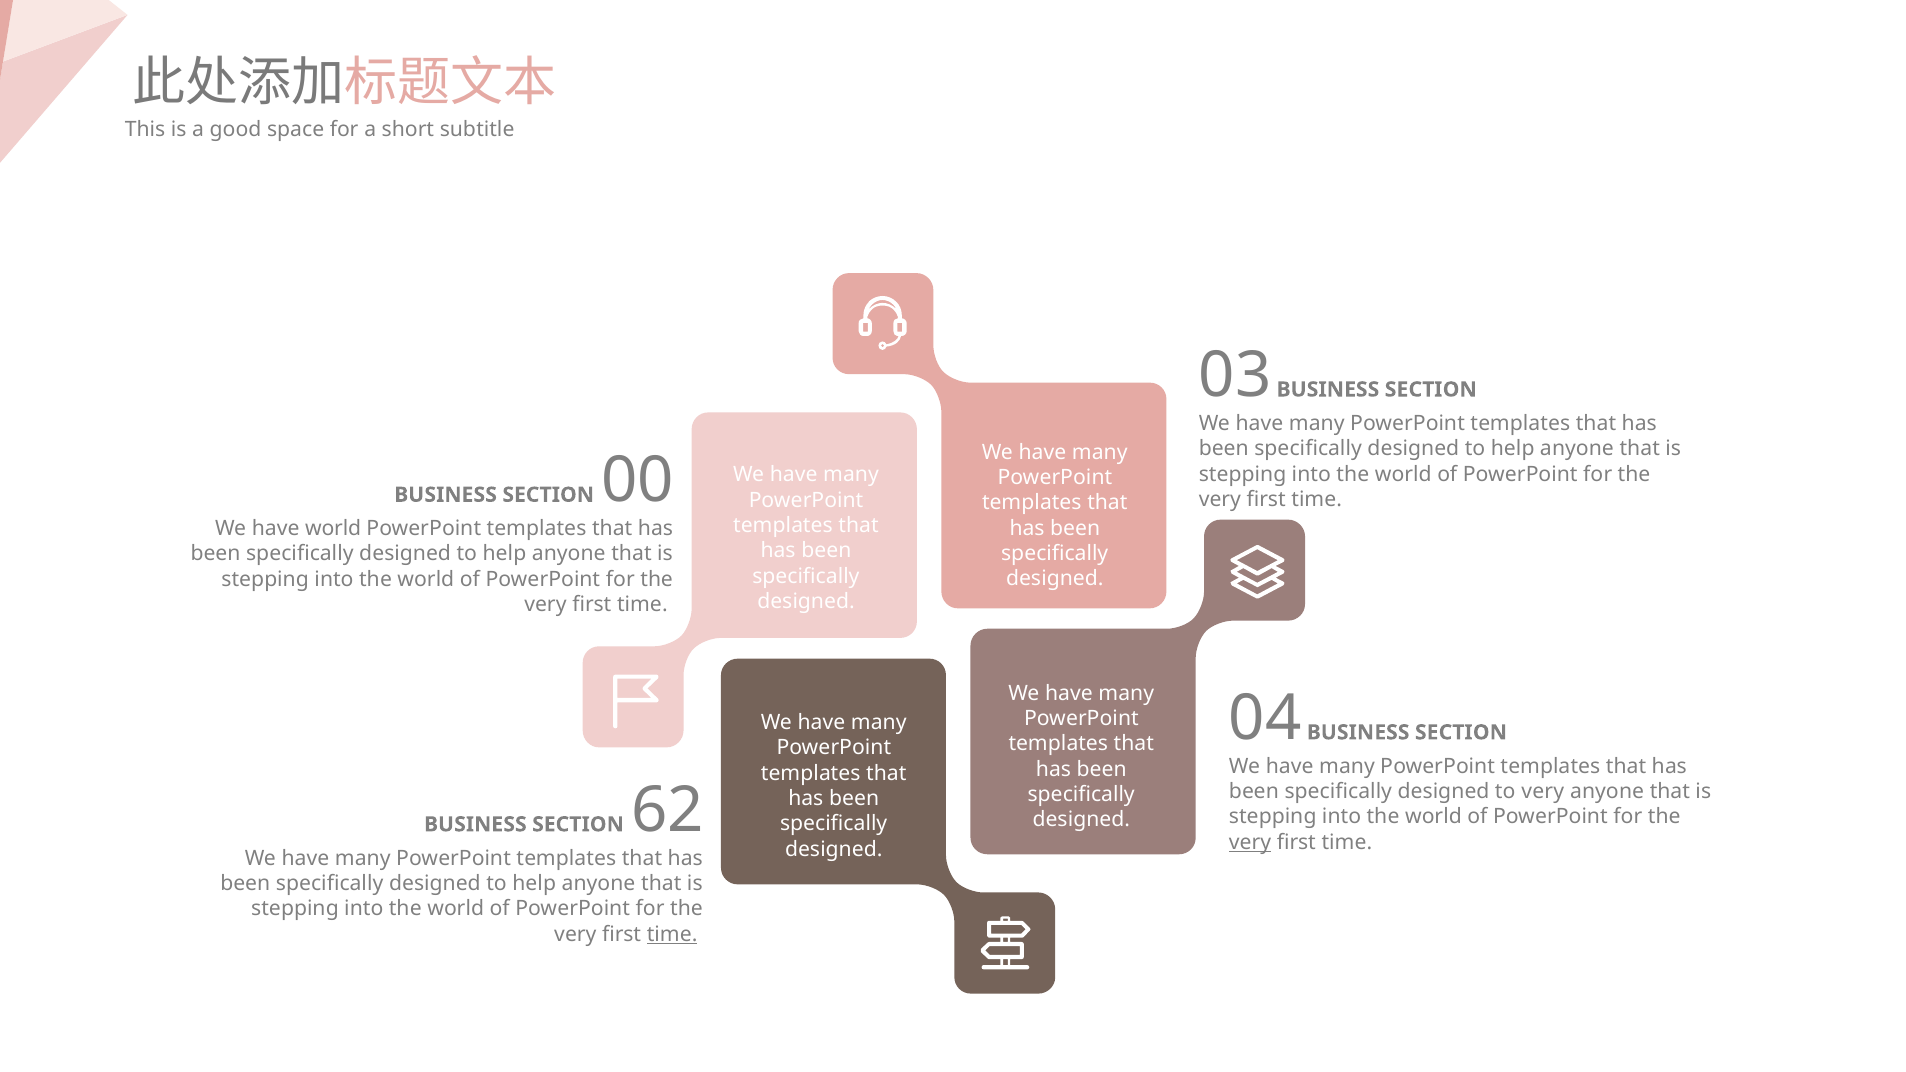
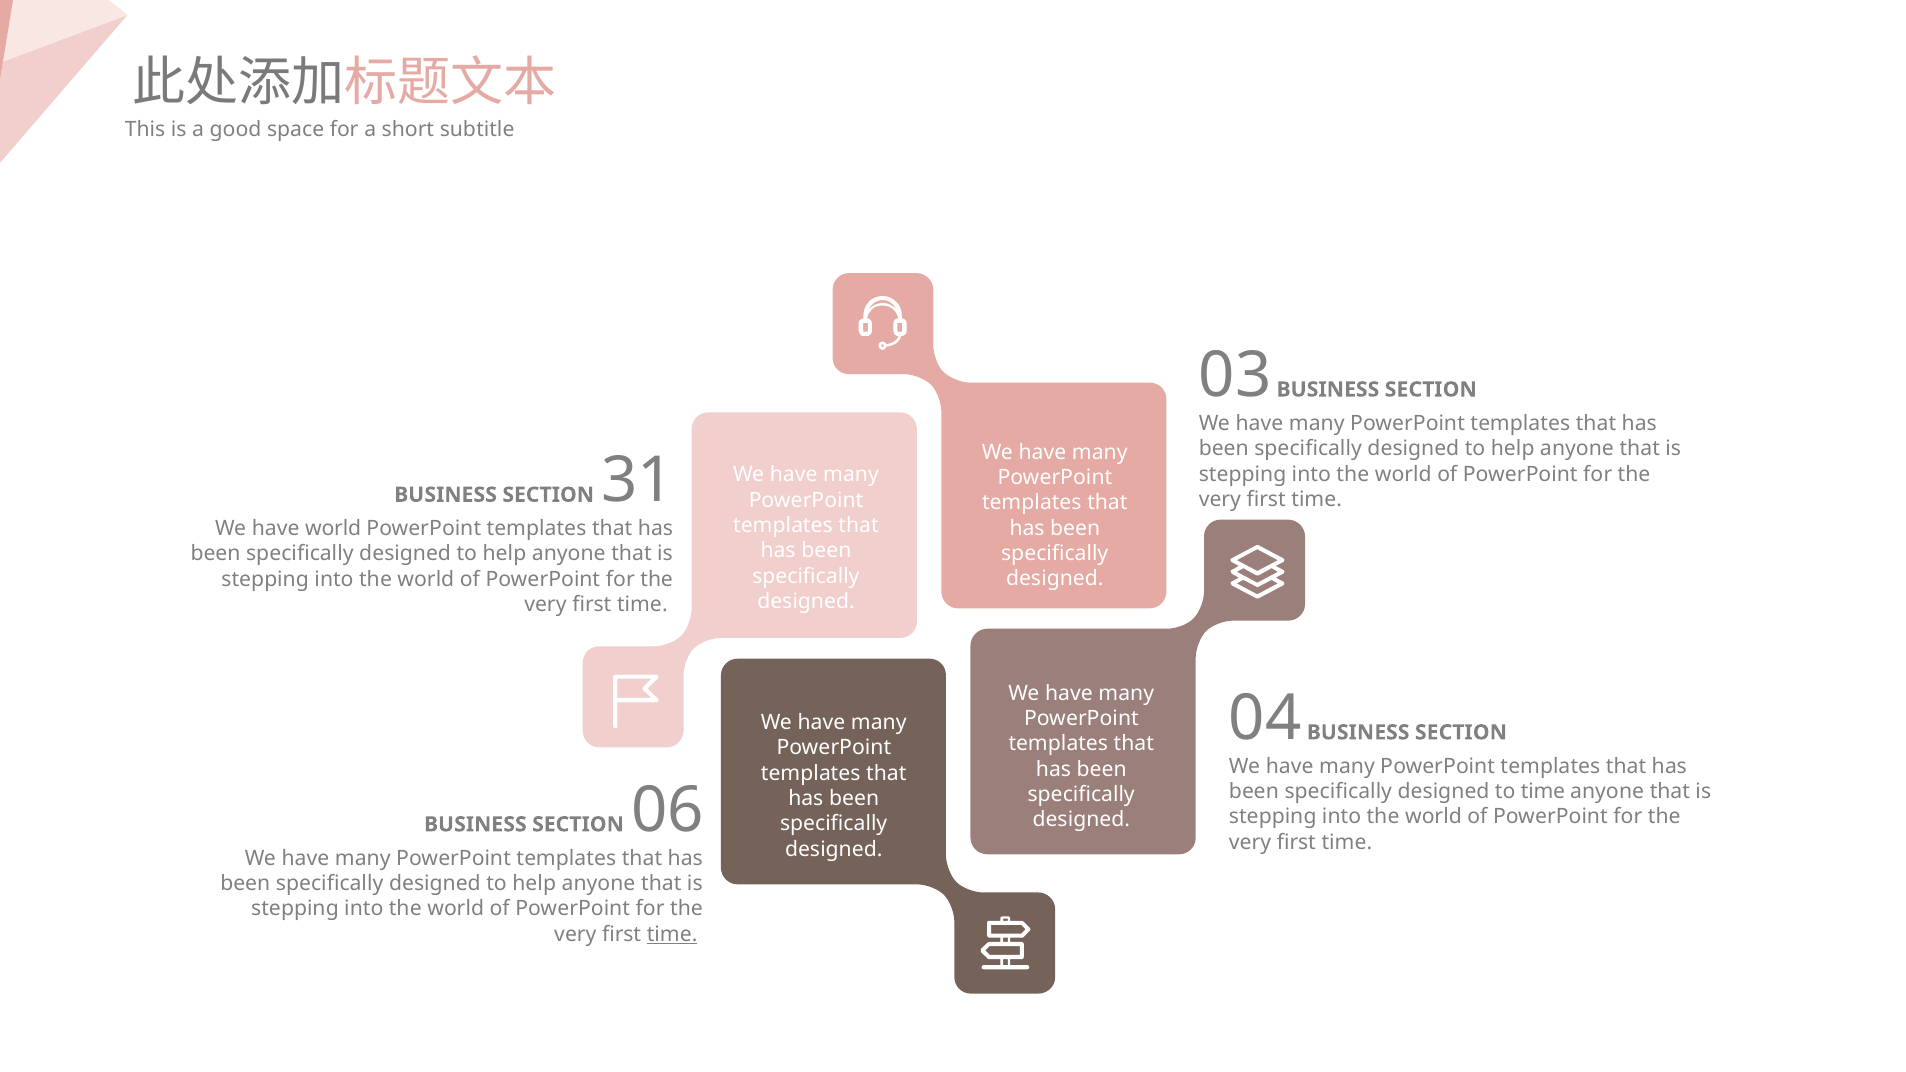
00: 00 -> 31
to very: very -> time
62: 62 -> 06
very at (1250, 842) underline: present -> none
